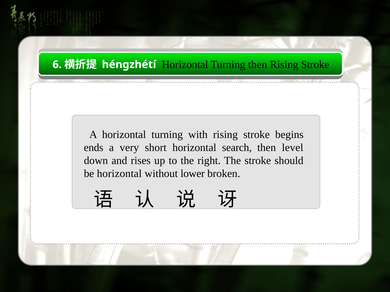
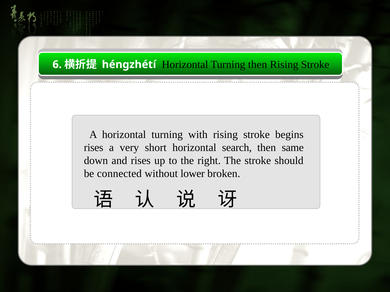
ends at (94, 148): ends -> rises
level: level -> same
be horizontal: horizontal -> connected
